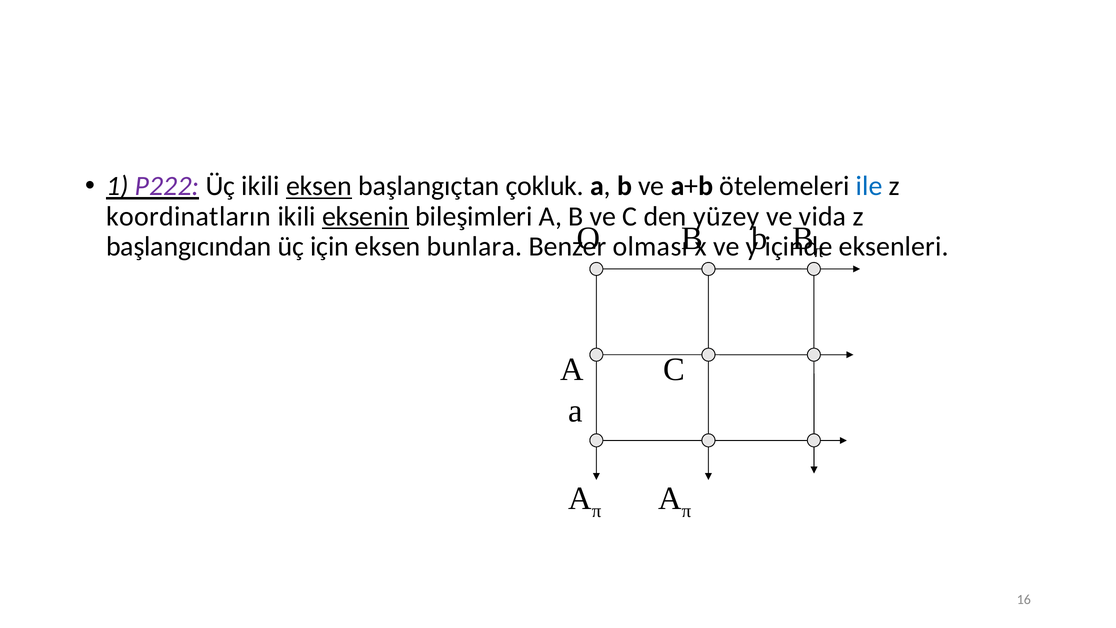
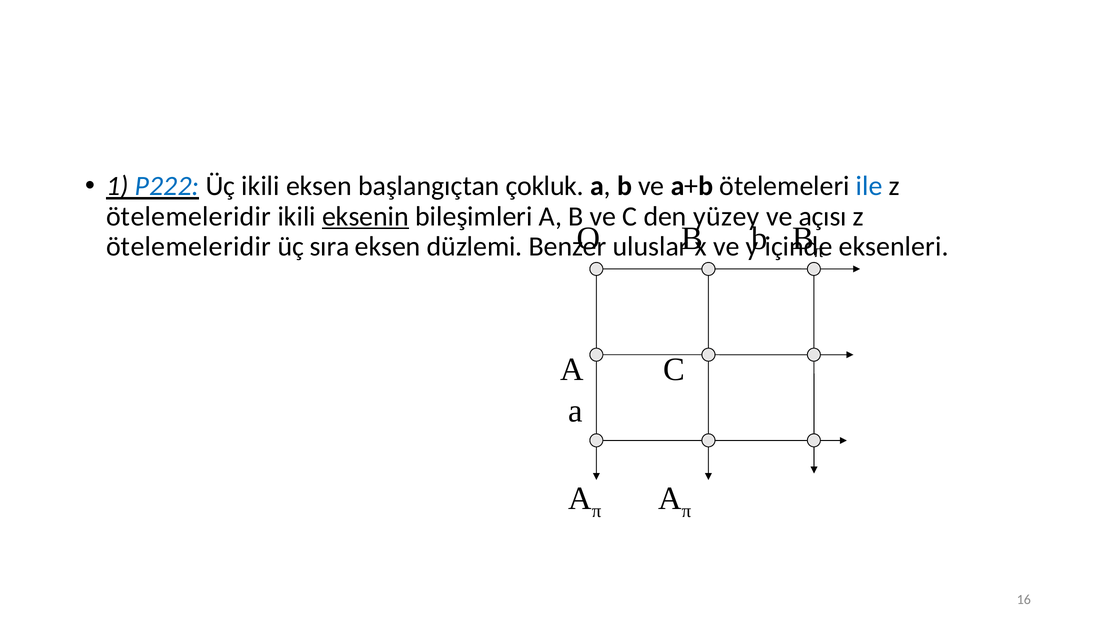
P222 colour: purple -> blue
eksen at (319, 186) underline: present -> none
koordinatların at (189, 216): koordinatların -> ötelemeleridir
vida: vida -> açısı
başlangıcından at (189, 246): başlangıcından -> ötelemeleridir
için: için -> sıra
bunlara: bunlara -> düzlemi
olması: olması -> uluslar
